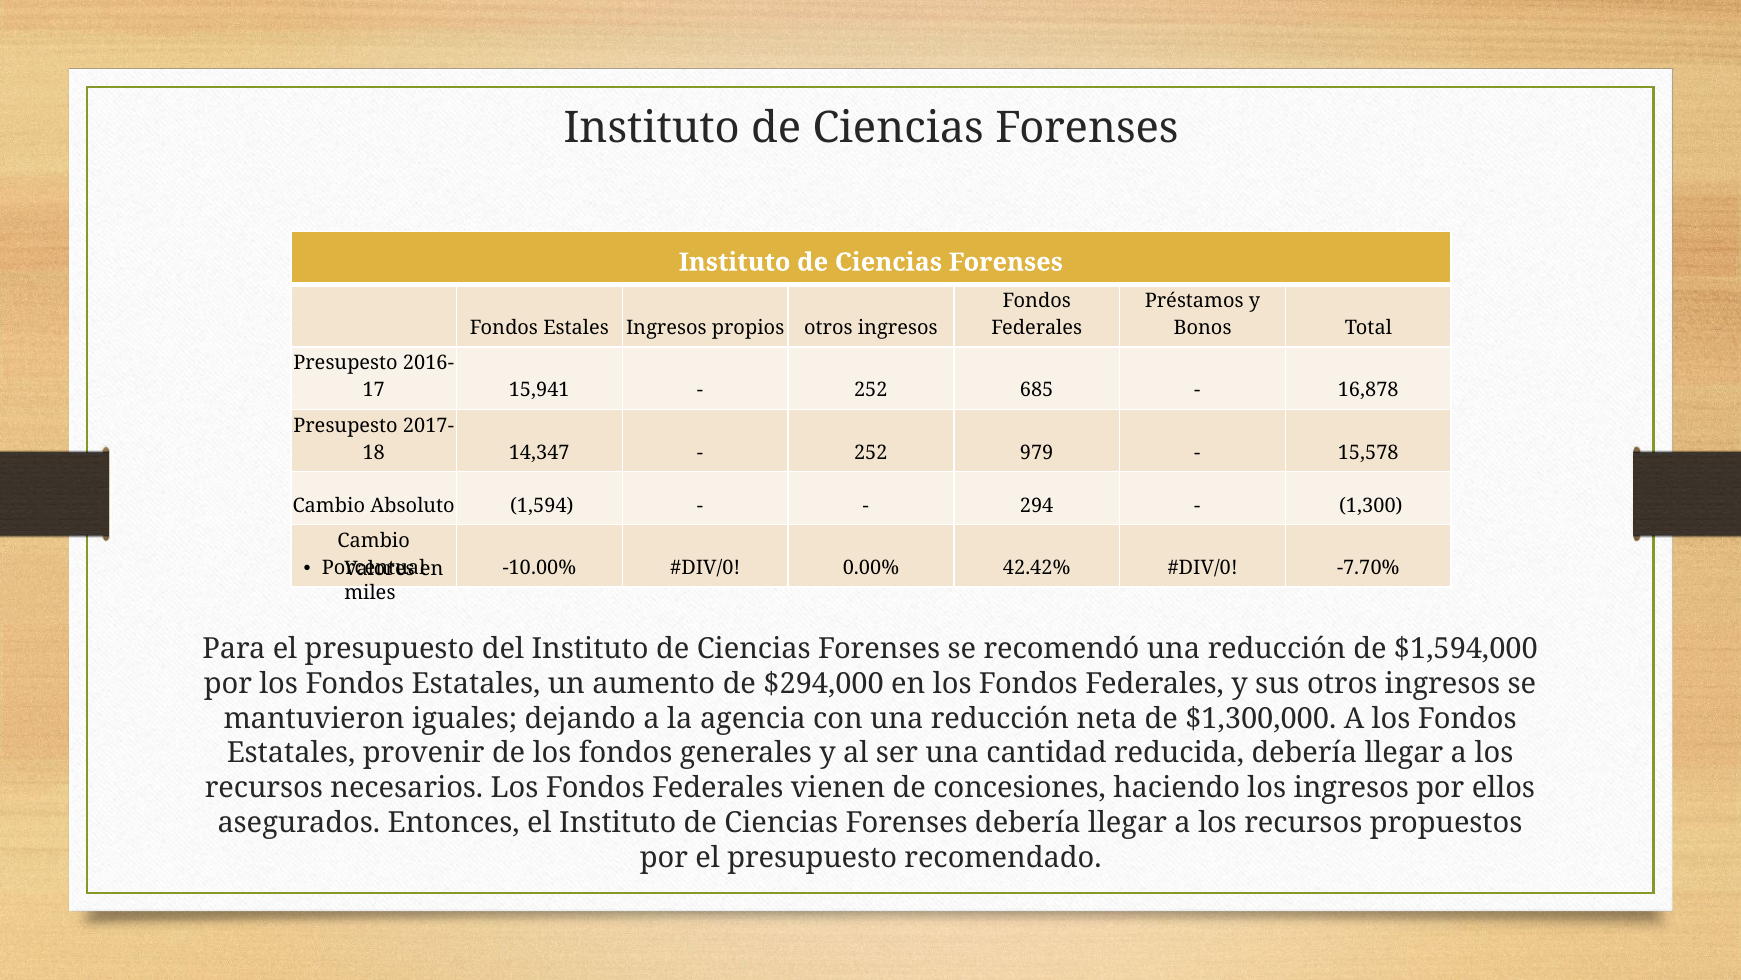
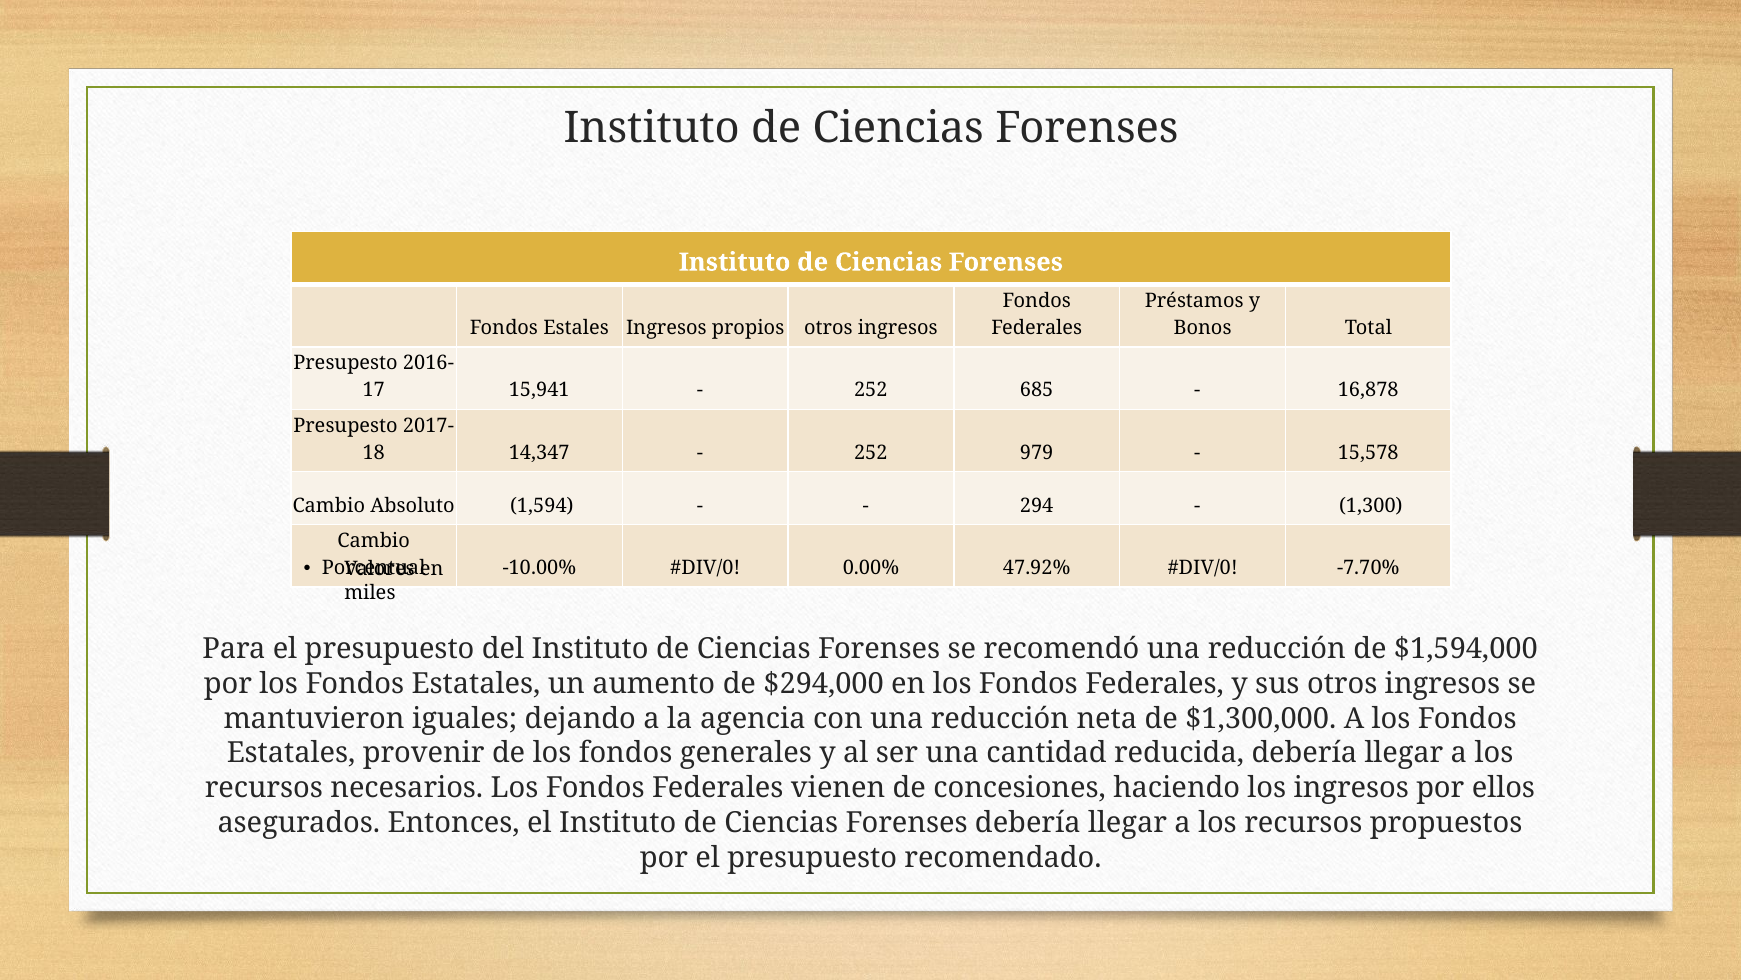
42.42%: 42.42% -> 47.92%
